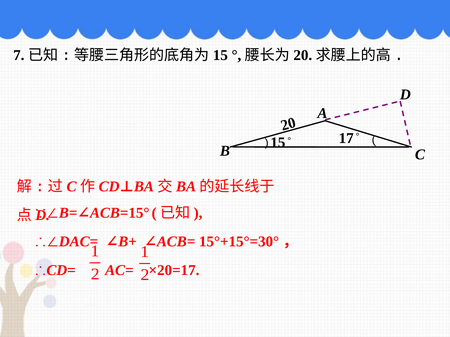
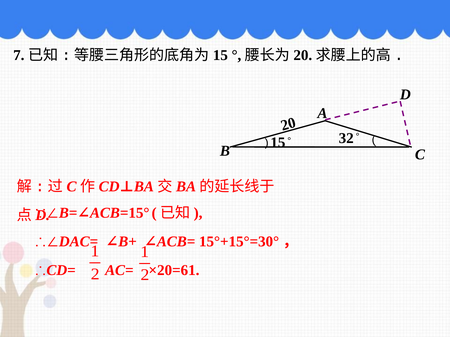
17: 17 -> 32
×20=17: ×20=17 -> ×20=61
